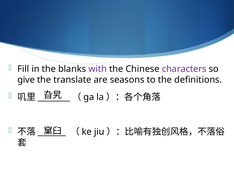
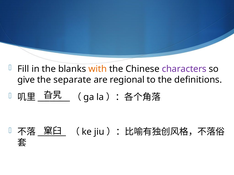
with colour: purple -> orange
translate: translate -> separate
seasons: seasons -> regional
